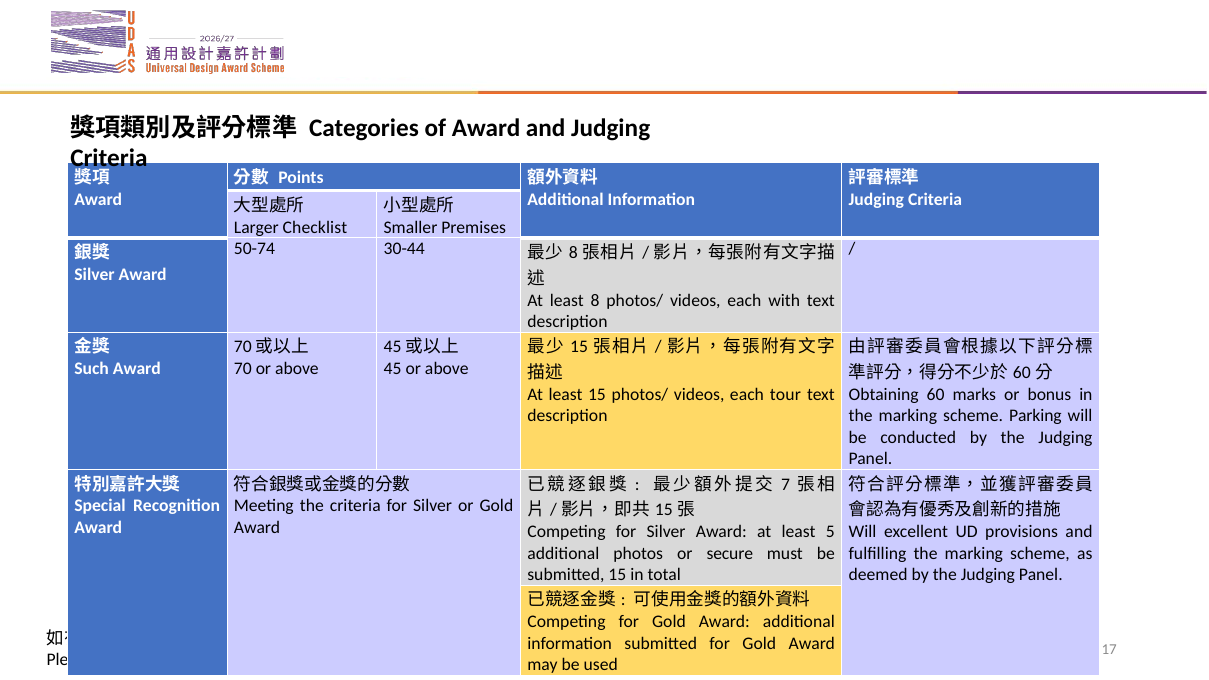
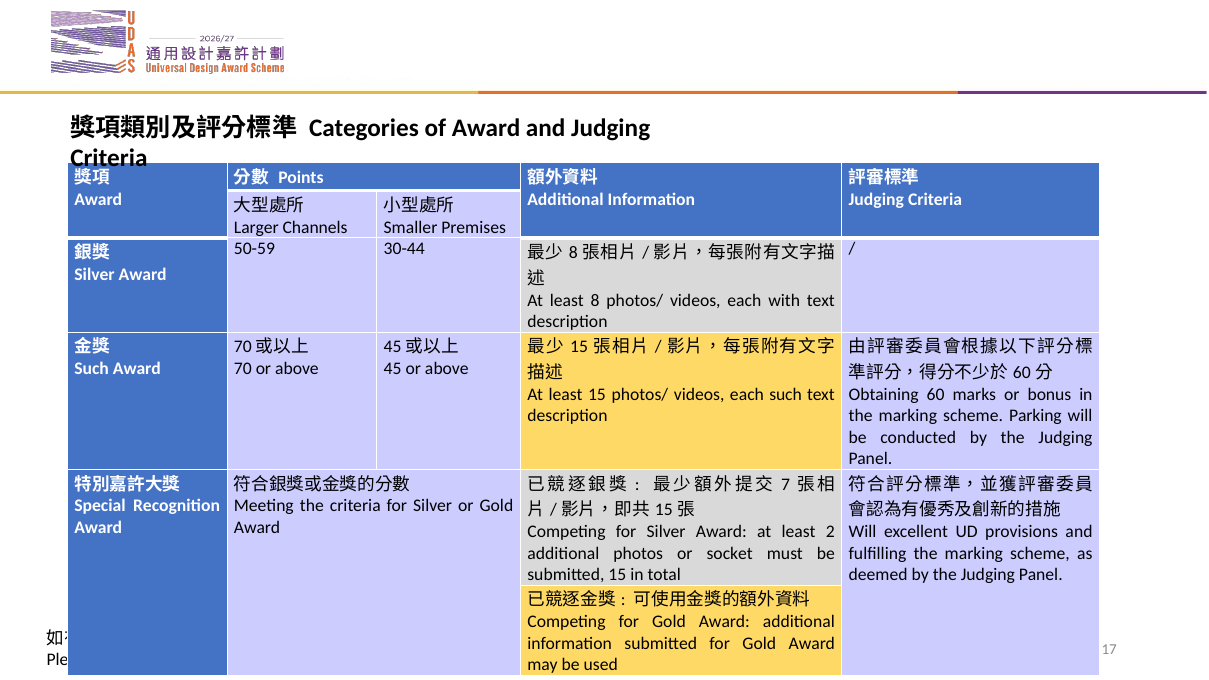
Checklist: Checklist -> Channels
50-74: 50-74 -> 50-59
each tour: tour -> such
5: 5 -> 2
secure: secure -> socket
